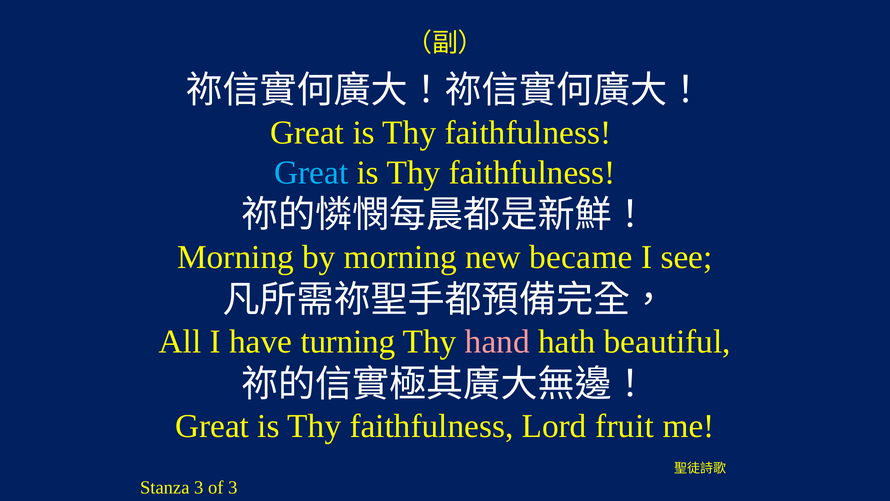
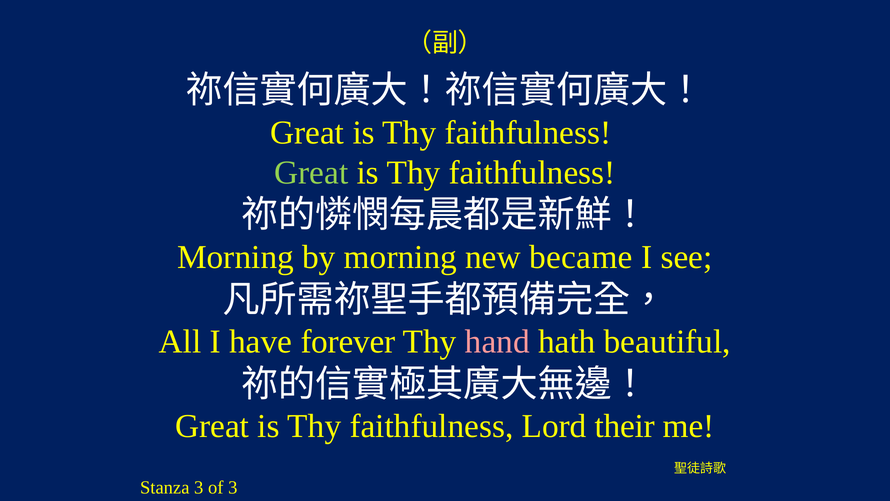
Great at (311, 172) colour: light blue -> light green
turning: turning -> forever
fruit: fruit -> their
